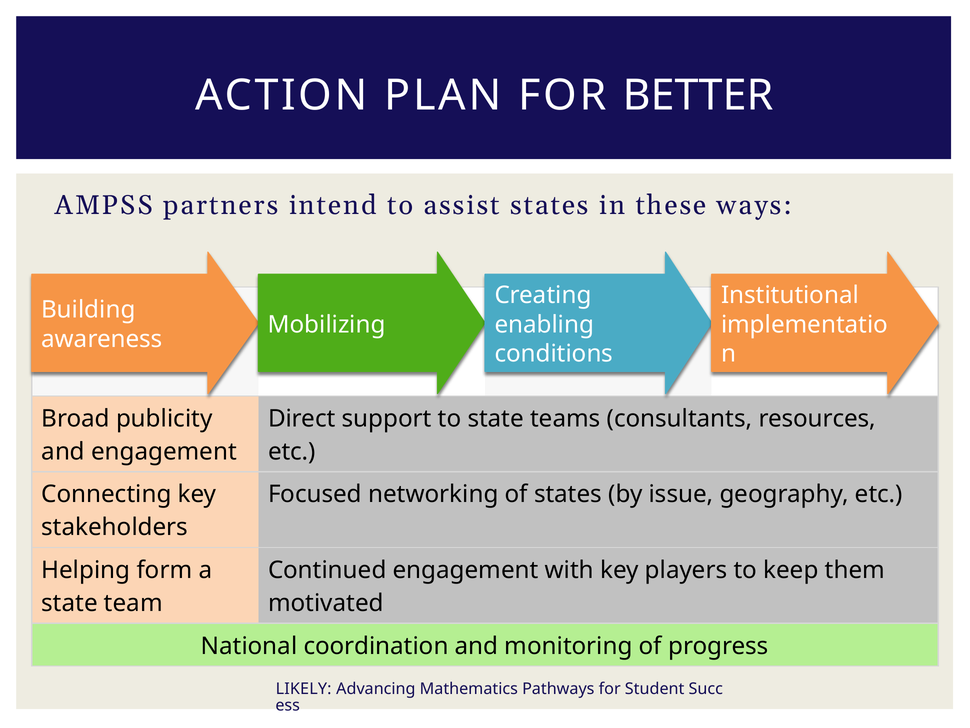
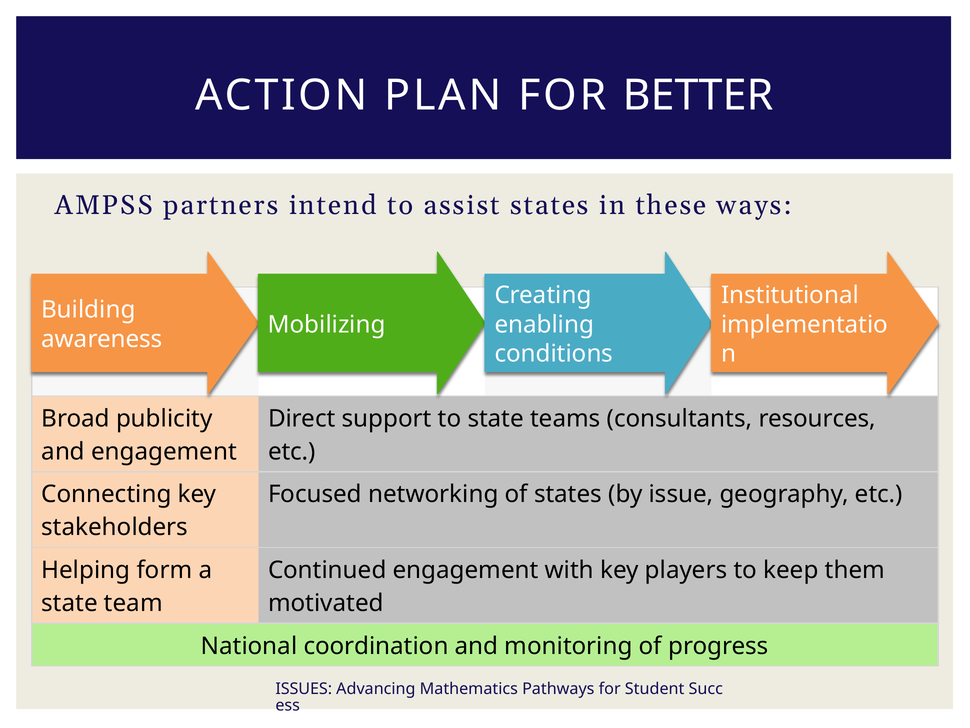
LIKELY: LIKELY -> ISSUES
